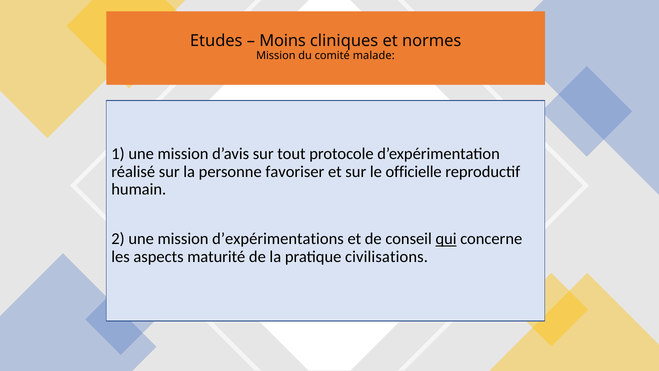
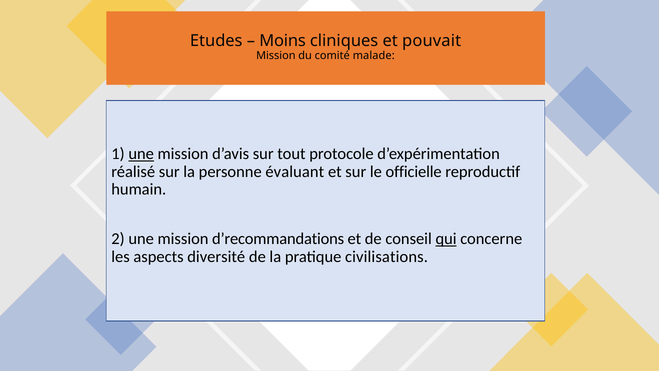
normes: normes -> pouvait
une at (141, 154) underline: none -> present
favoriser: favoriser -> évaluant
d’expérimentations: d’expérimentations -> d’recommandations
maturité: maturité -> diversité
